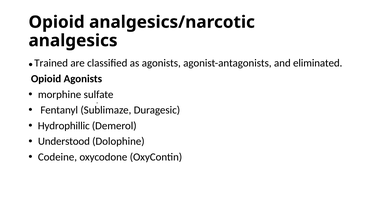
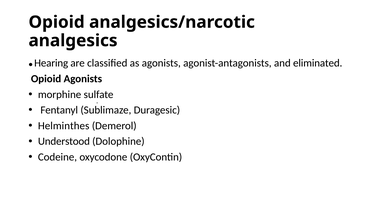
Trained: Trained -> Hearing
Hydrophillic: Hydrophillic -> Helminthes
